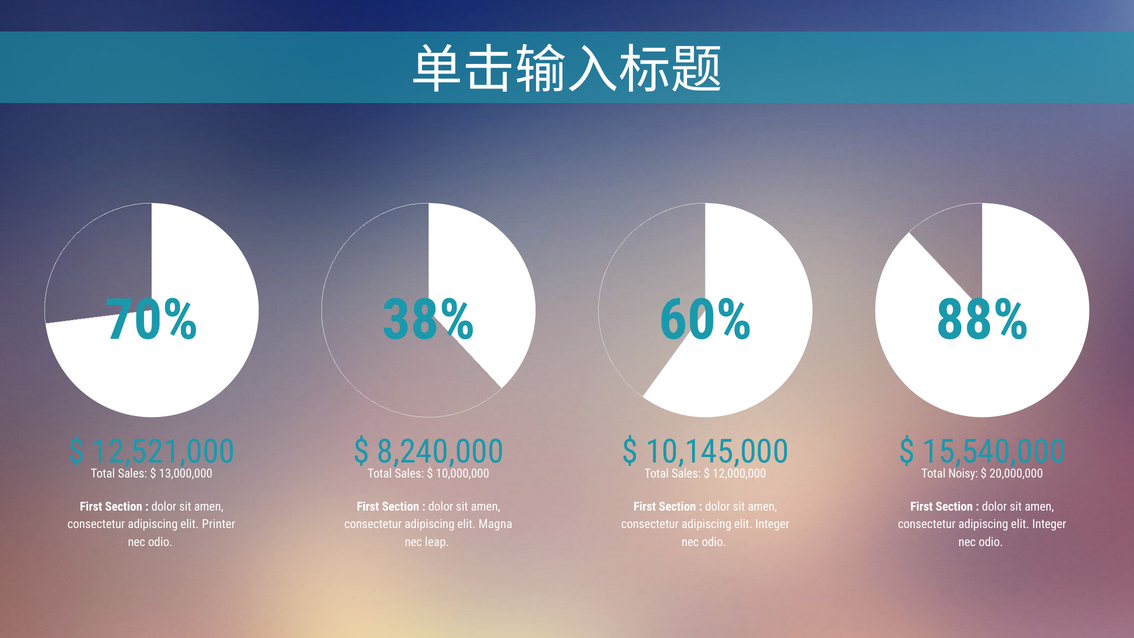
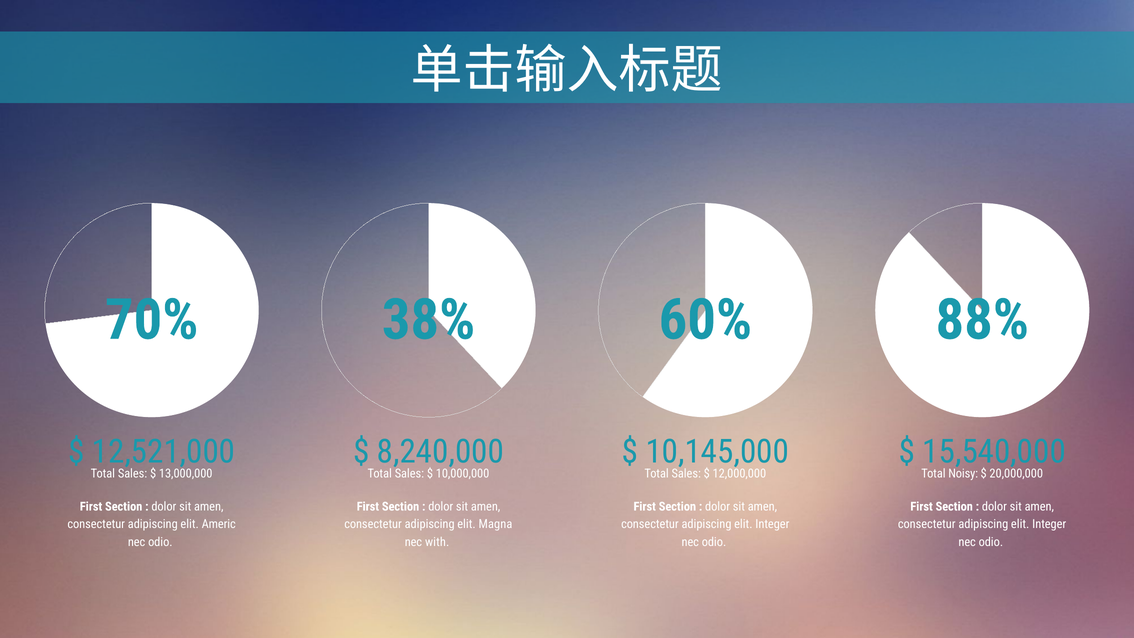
Printer: Printer -> Americ
leap: leap -> with
